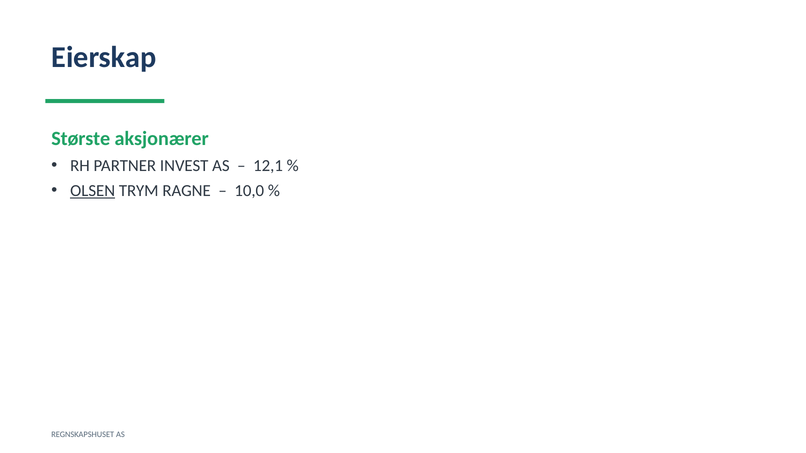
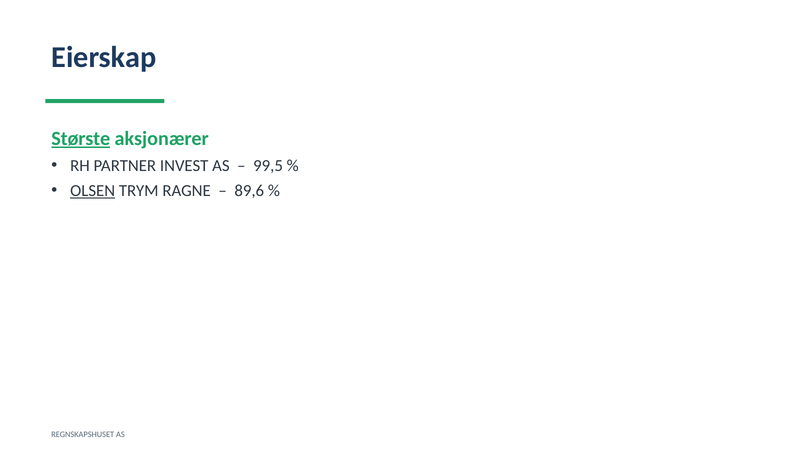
Største underline: none -> present
12,1: 12,1 -> 99,5
10,0: 10,0 -> 89,6
